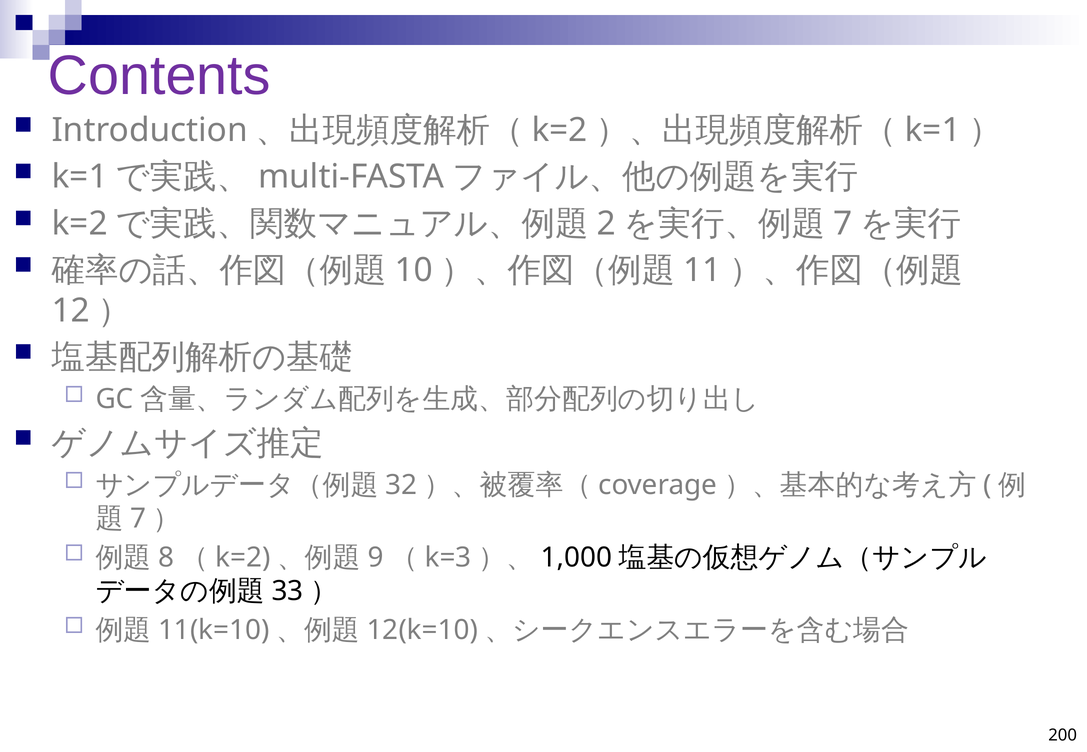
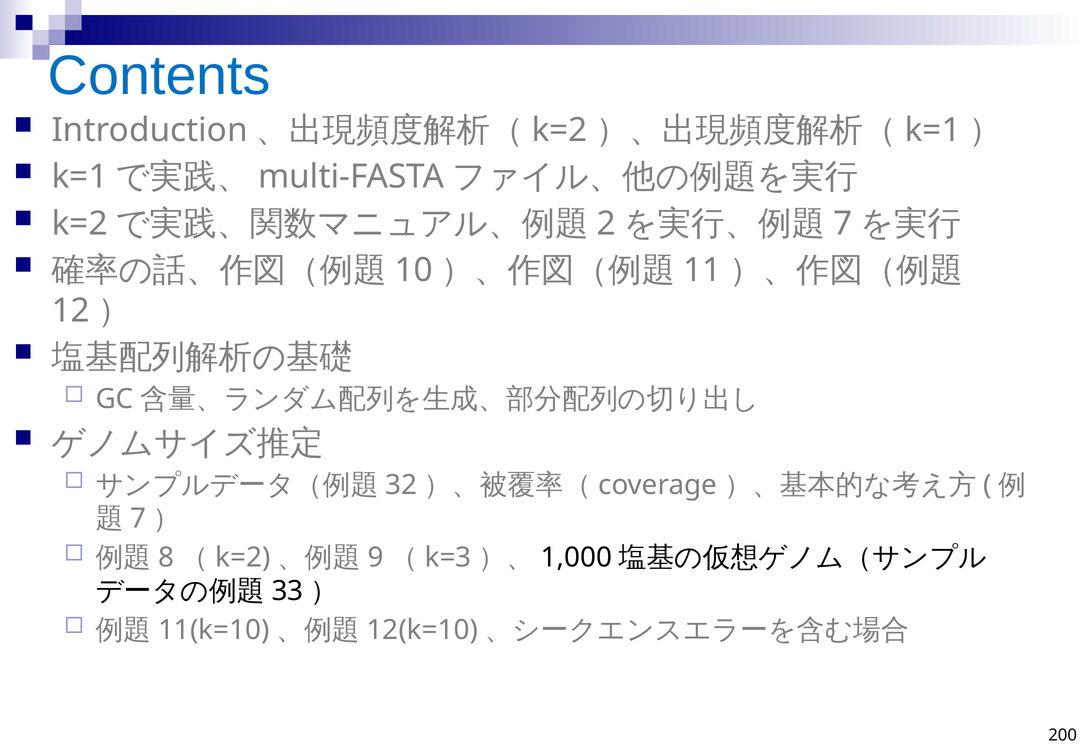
Contents colour: purple -> blue
